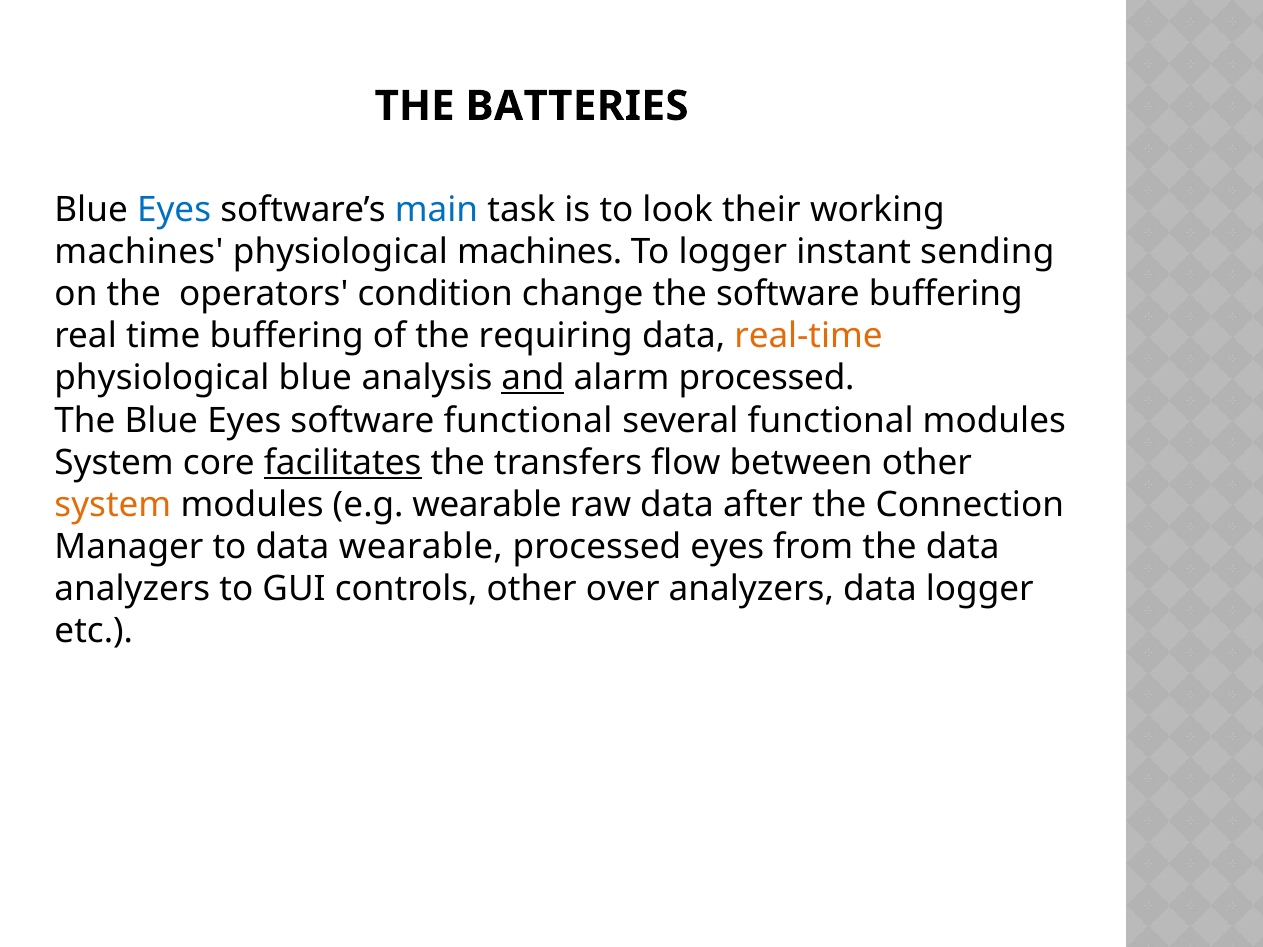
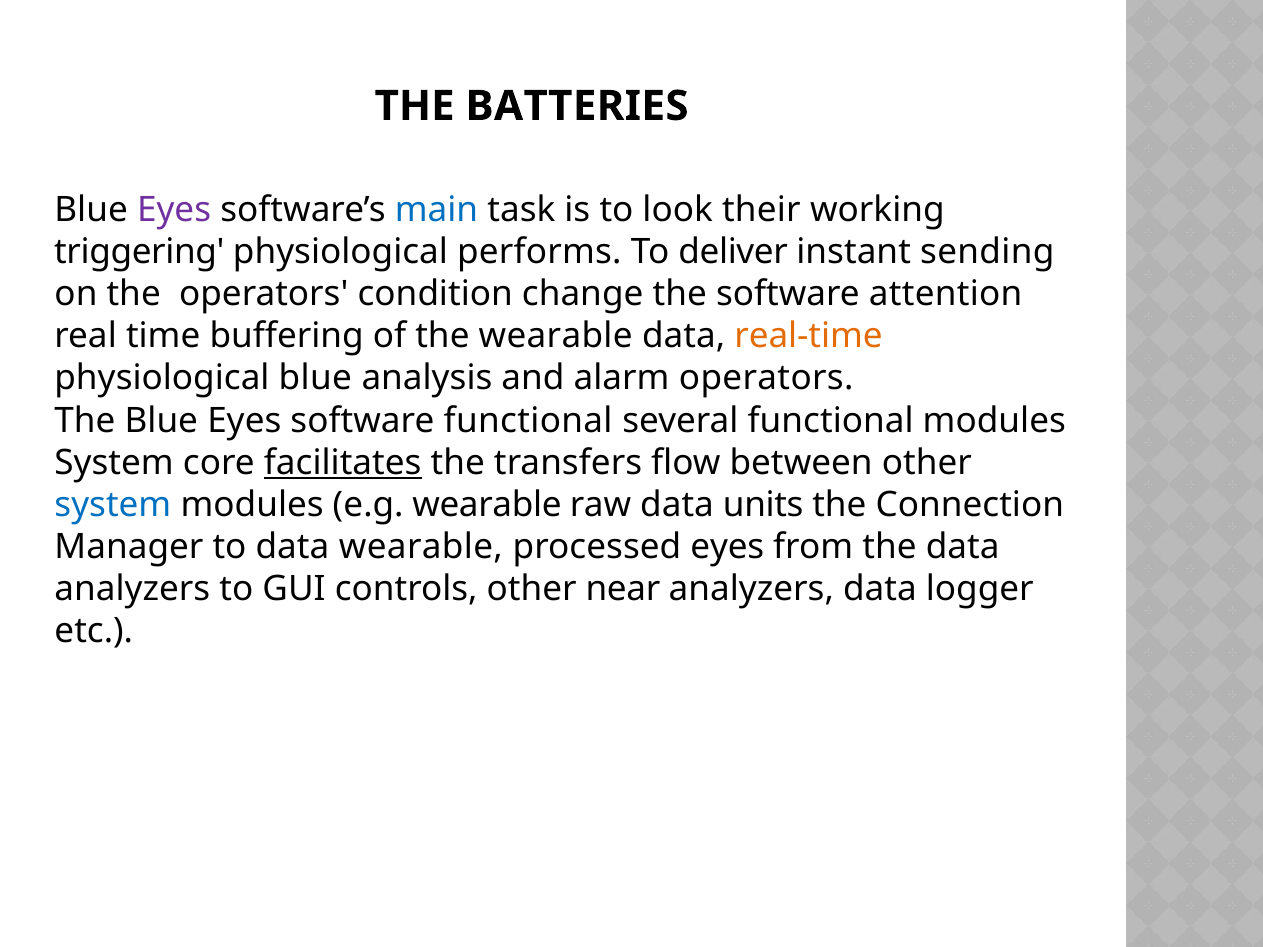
Eyes at (174, 210) colour: blue -> purple
machines at (139, 252): machines -> triggering
physiological machines: machines -> performs
To logger: logger -> deliver
software buffering: buffering -> attention
the requiring: requiring -> wearable
and underline: present -> none
alarm processed: processed -> operators
system at (113, 505) colour: orange -> blue
after: after -> units
over: over -> near
